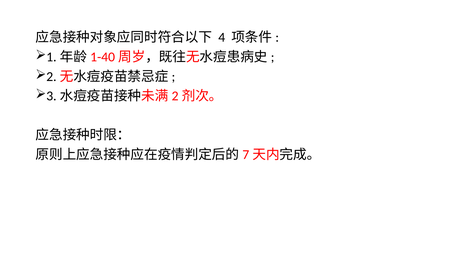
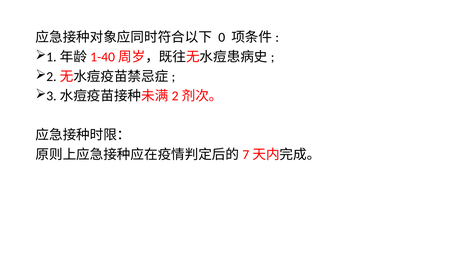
4: 4 -> 0
